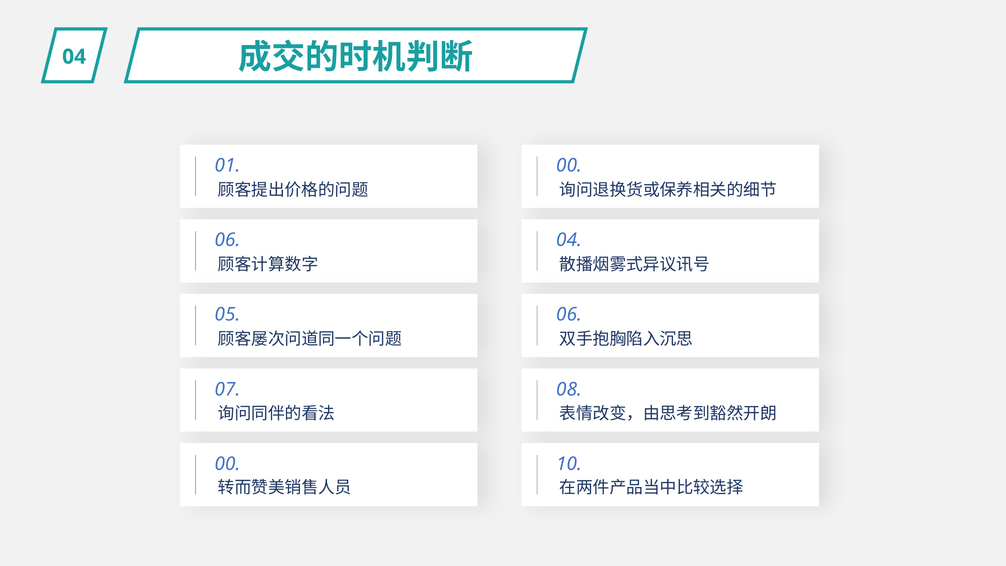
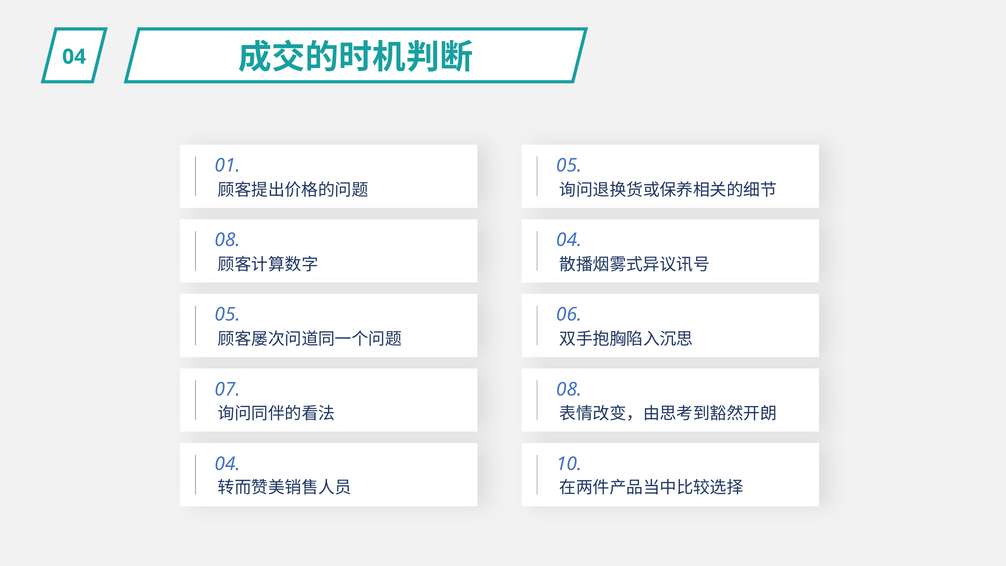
0 at (574, 166): 0 -> 5
6 at (233, 240): 6 -> 8
0 at (233, 464): 0 -> 4
